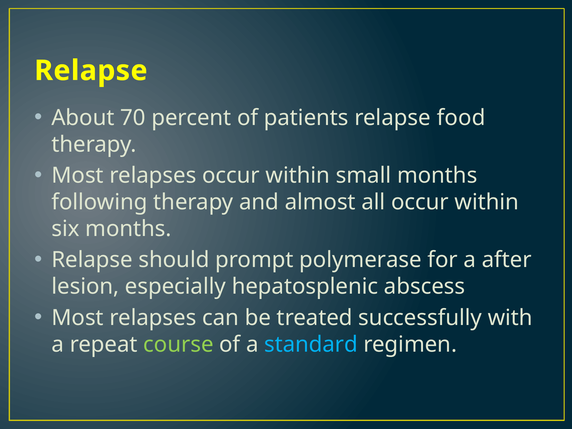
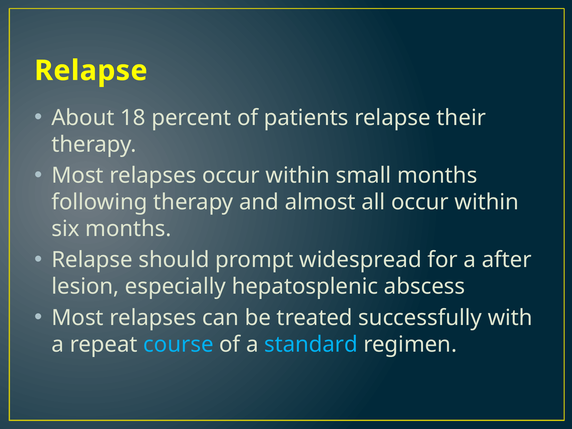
70: 70 -> 18
food: food -> their
polymerase: polymerase -> widespread
course colour: light green -> light blue
